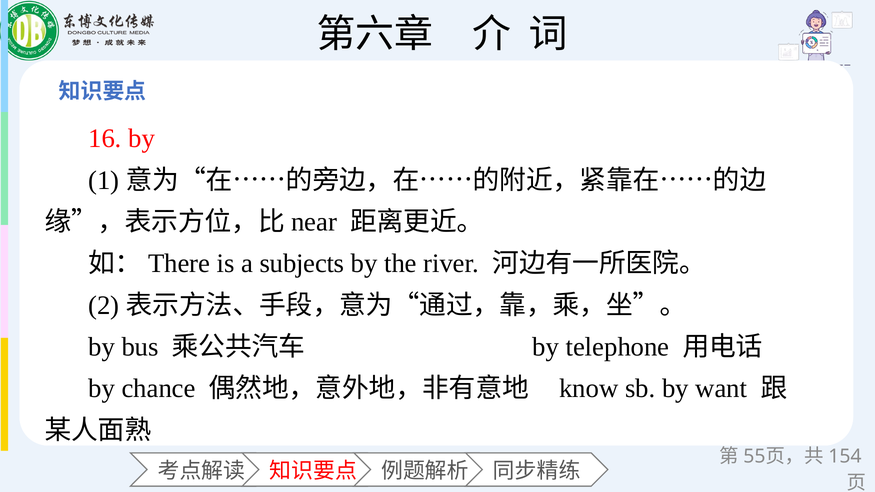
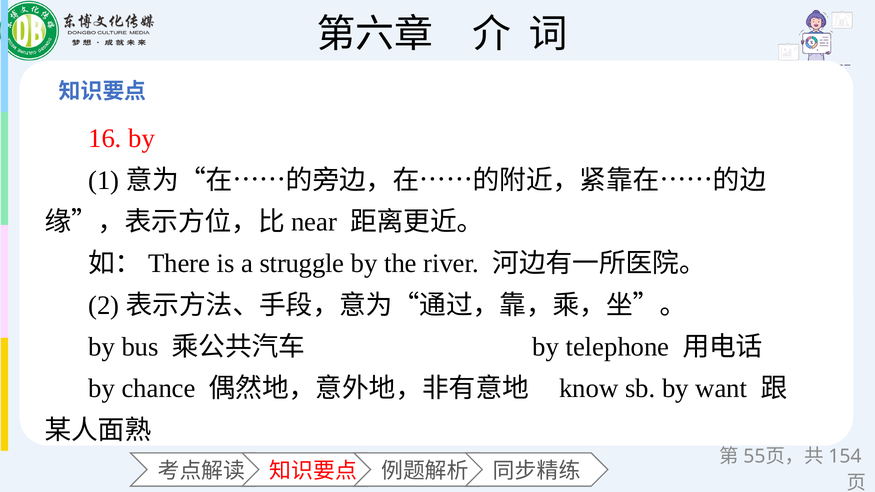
subjects: subjects -> struggle
